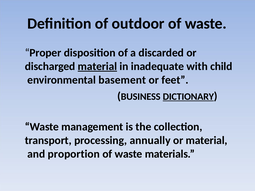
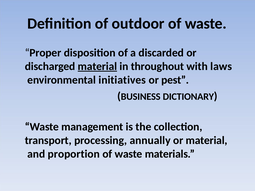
inadequate: inadequate -> throughout
child: child -> laws
basement: basement -> initiatives
feet: feet -> pest
DICTIONARY underline: present -> none
